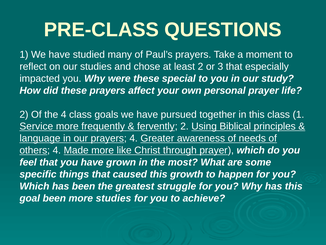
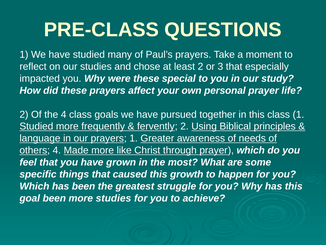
Service at (36, 126): Service -> Studied
prayers 4: 4 -> 1
